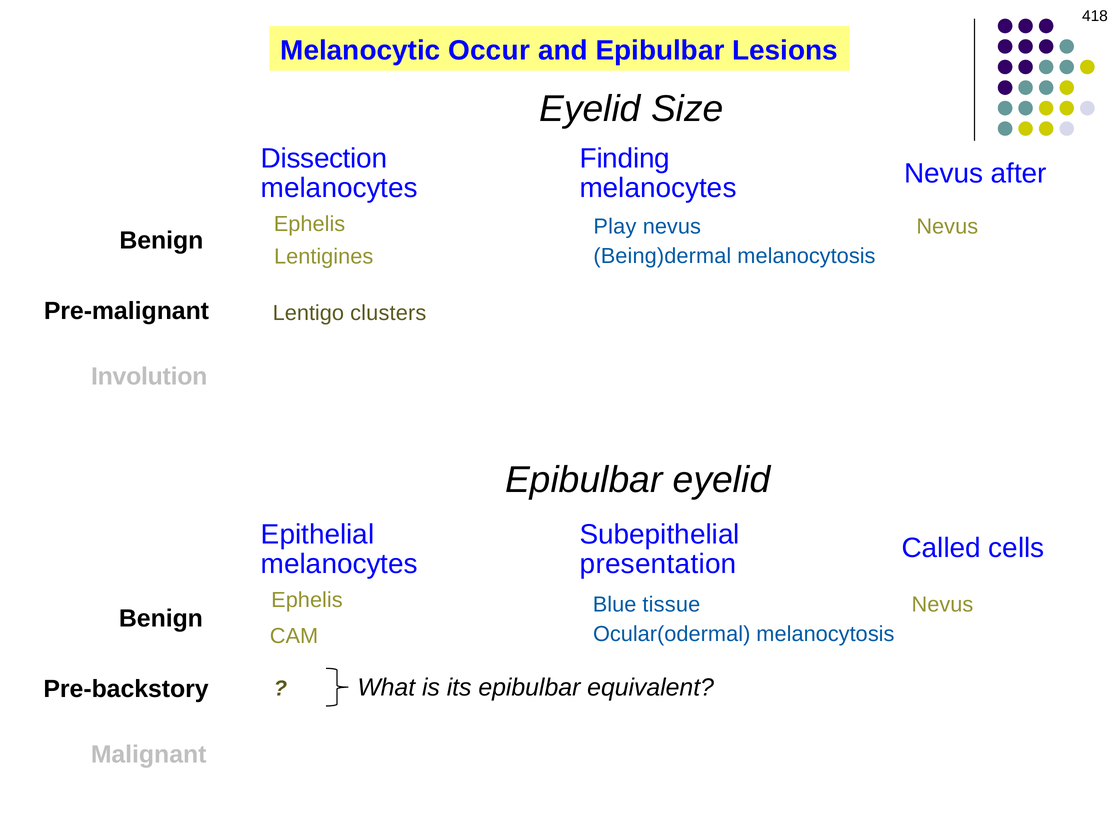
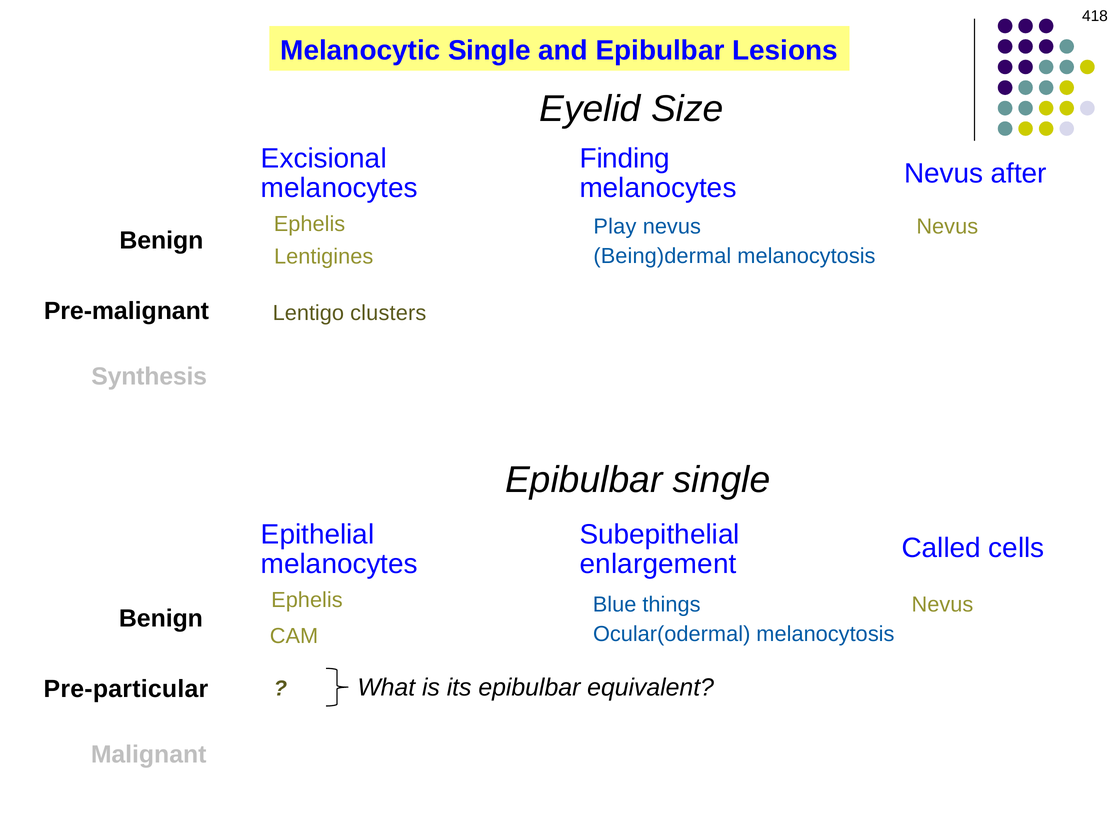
Melanocytic Occur: Occur -> Single
Dissection: Dissection -> Excisional
Involution: Involution -> Synthesis
Epibulbar eyelid: eyelid -> single
presentation: presentation -> enlargement
tissue: tissue -> things
Pre-backstory: Pre-backstory -> Pre-particular
